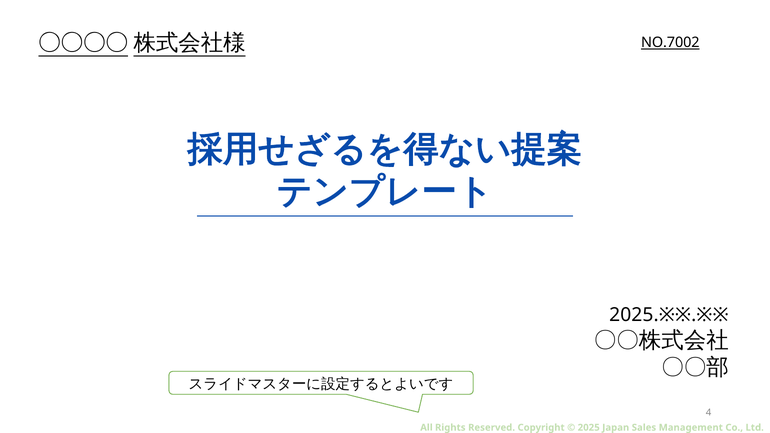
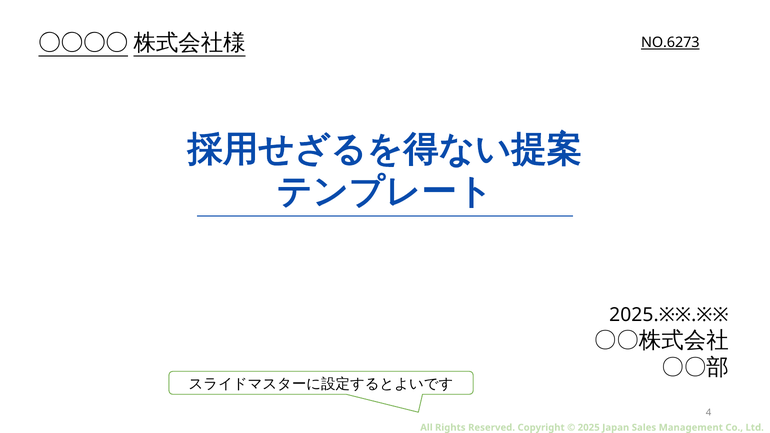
NO.7002: NO.7002 -> NO.6273
